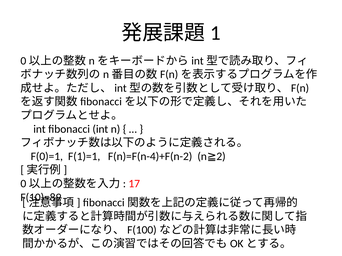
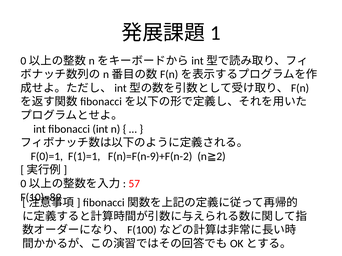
F(n)=F(n-4)+F(n-2: F(n)=F(n-4)+F(n-2 -> F(n)=F(n-9)+F(n-2
17: 17 -> 57
